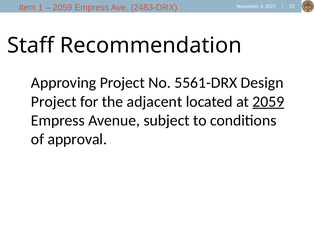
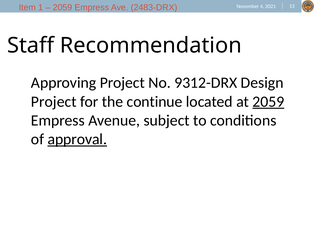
5561-DRX: 5561-DRX -> 9312-DRX
adjacent: adjacent -> continue
approval underline: none -> present
